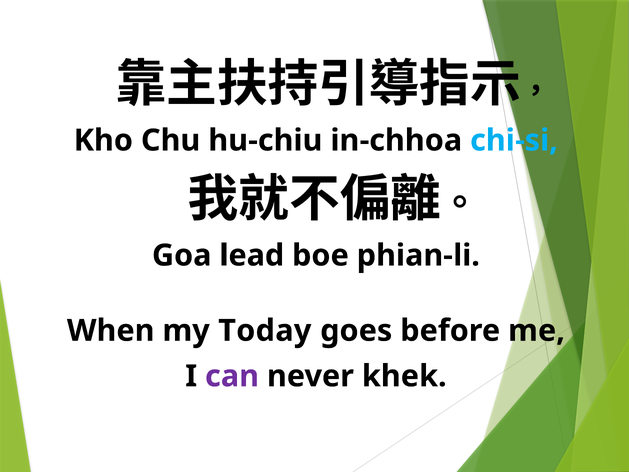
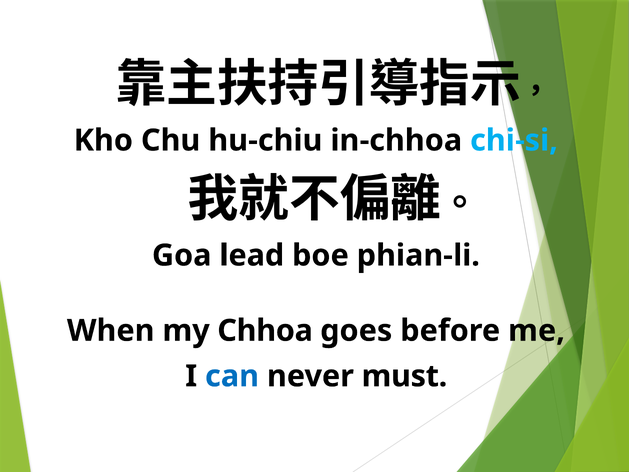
Today: Today -> Chhoa
can colour: purple -> blue
khek: khek -> must
